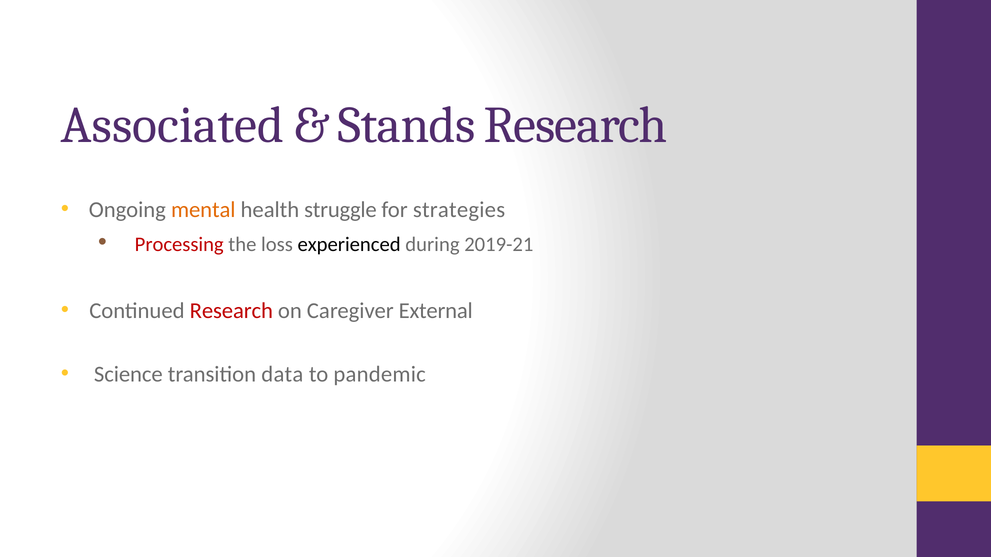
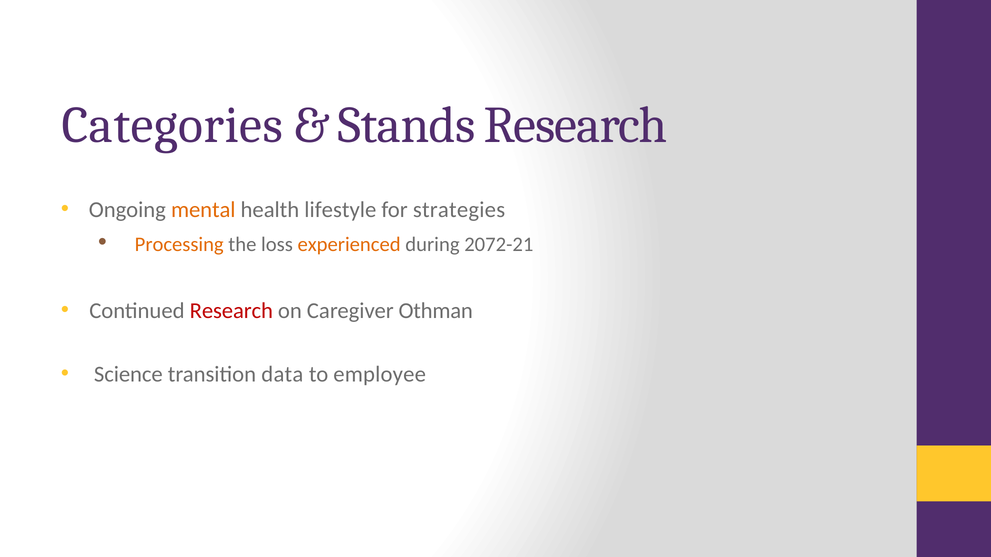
Associated: Associated -> Categories
struggle: struggle -> lifestyle
Processing colour: red -> orange
experienced colour: black -> orange
2019-21: 2019-21 -> 2072-21
External: External -> Othman
pandemic: pandemic -> employee
